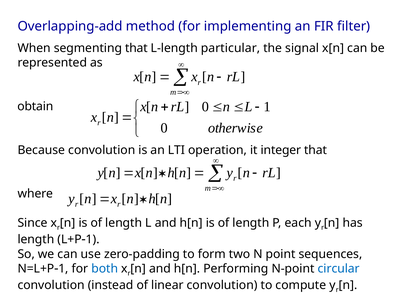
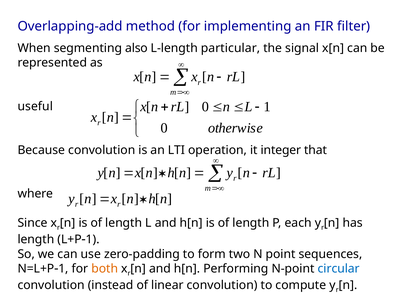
segmenting that: that -> also
obtain: obtain -> useful
both colour: blue -> orange
